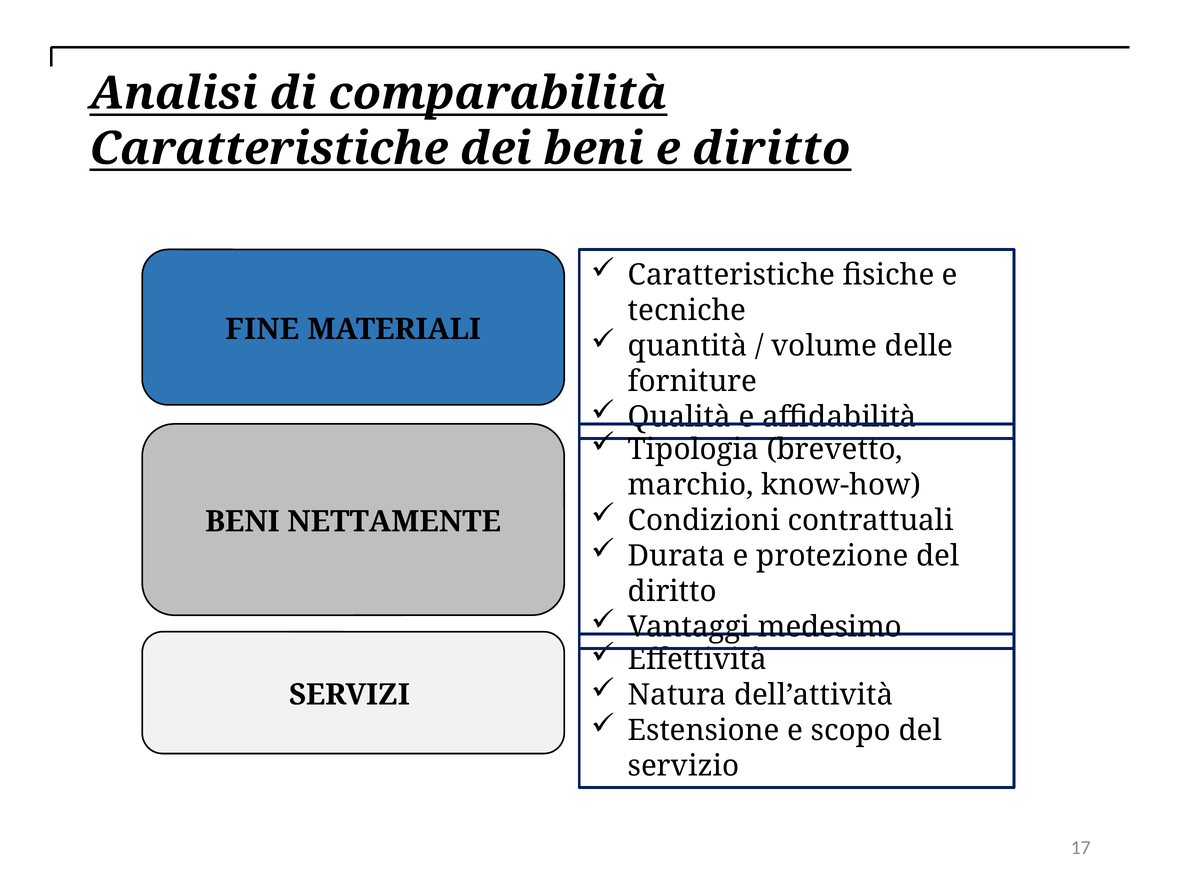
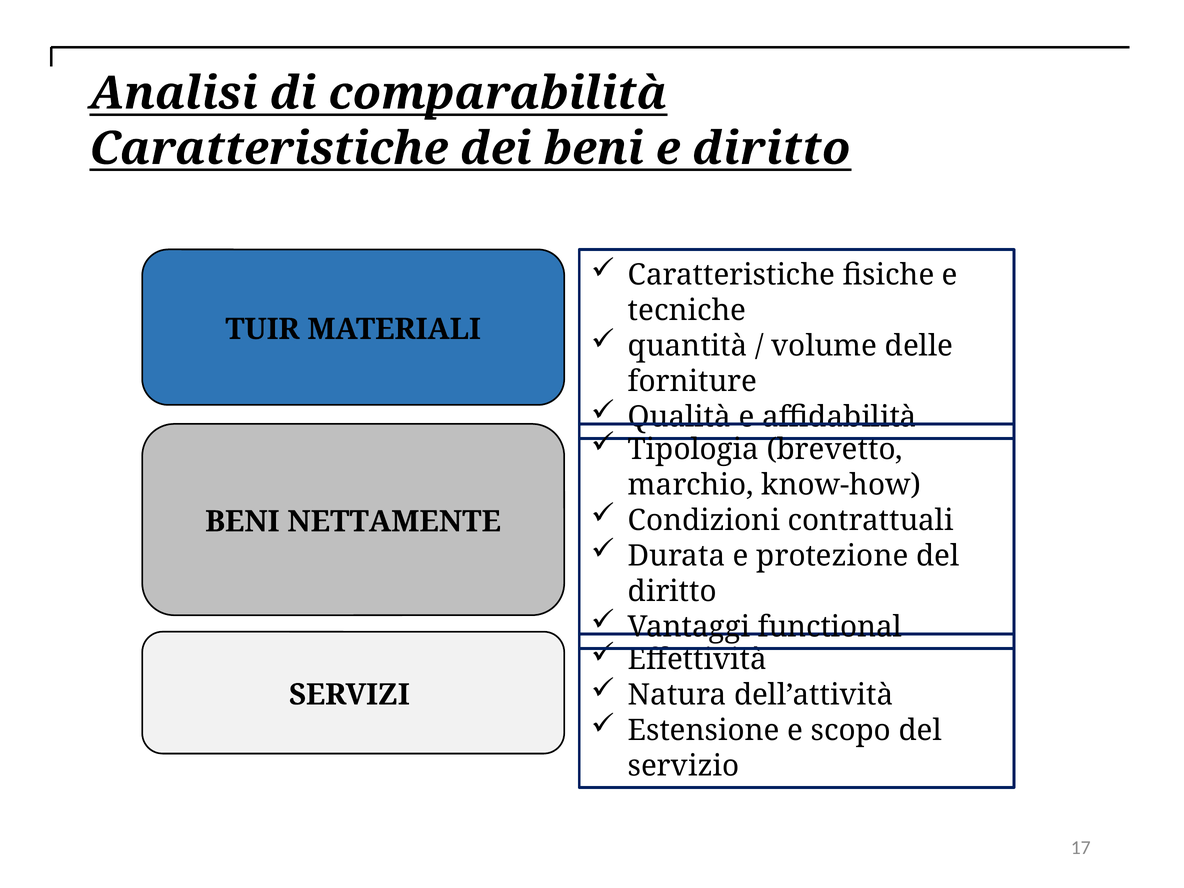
FINE: FINE -> TUIR
medesimo: medesimo -> functional
